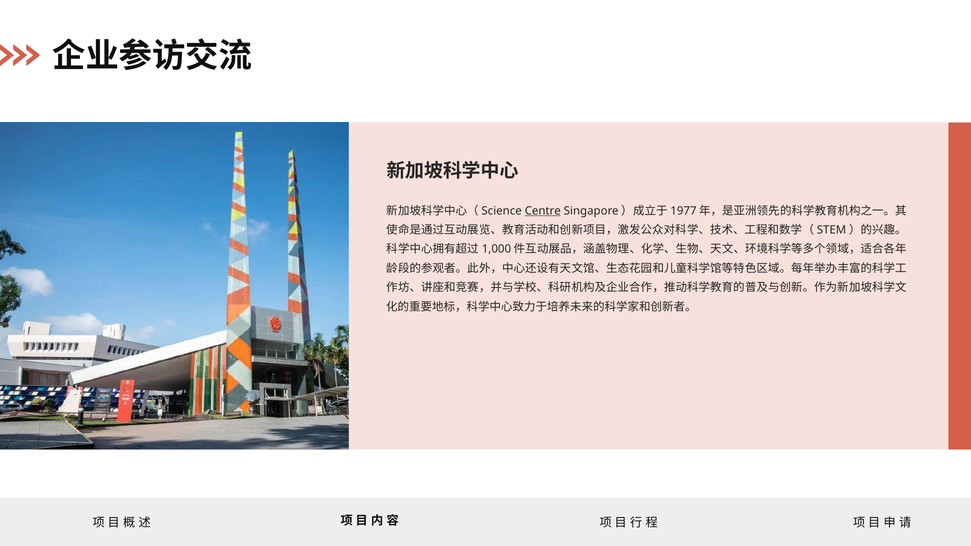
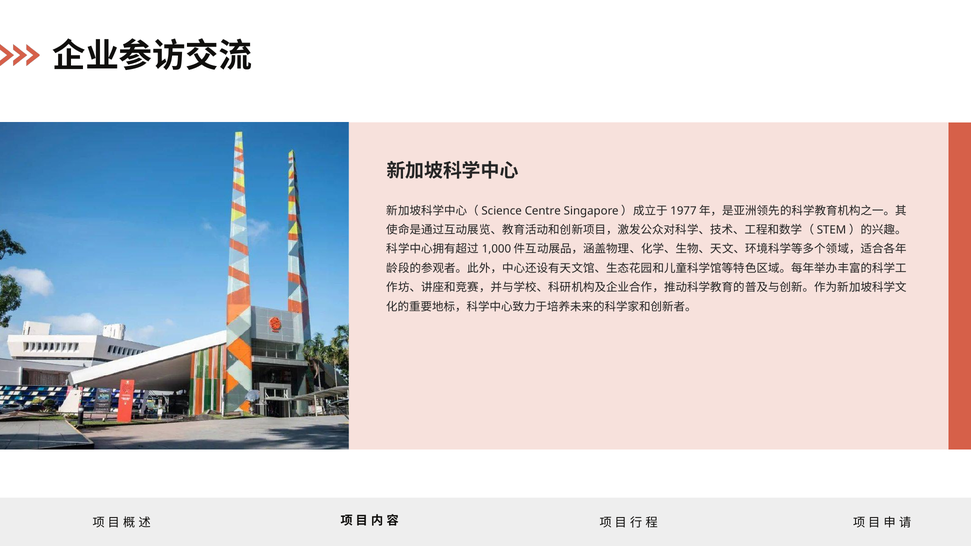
Centre underline: present -> none
